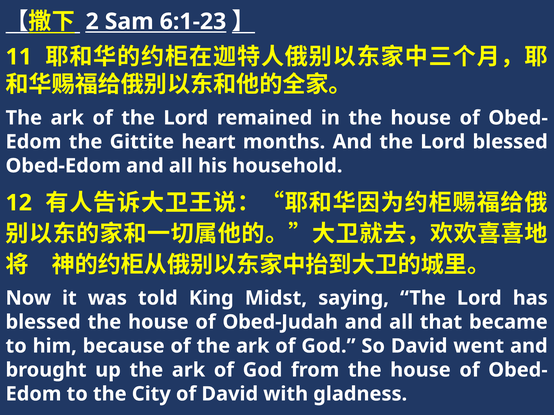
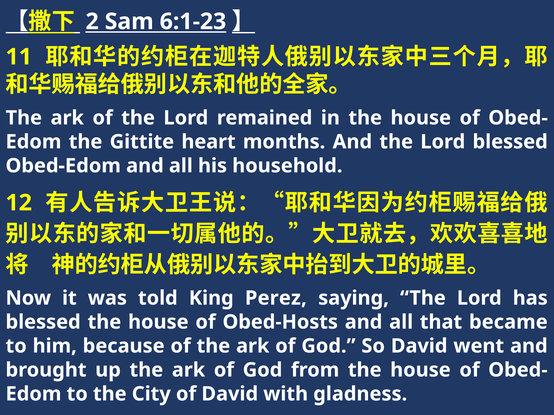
Midst: Midst -> Perez
Obed-Judah: Obed-Judah -> Obed-Hosts
